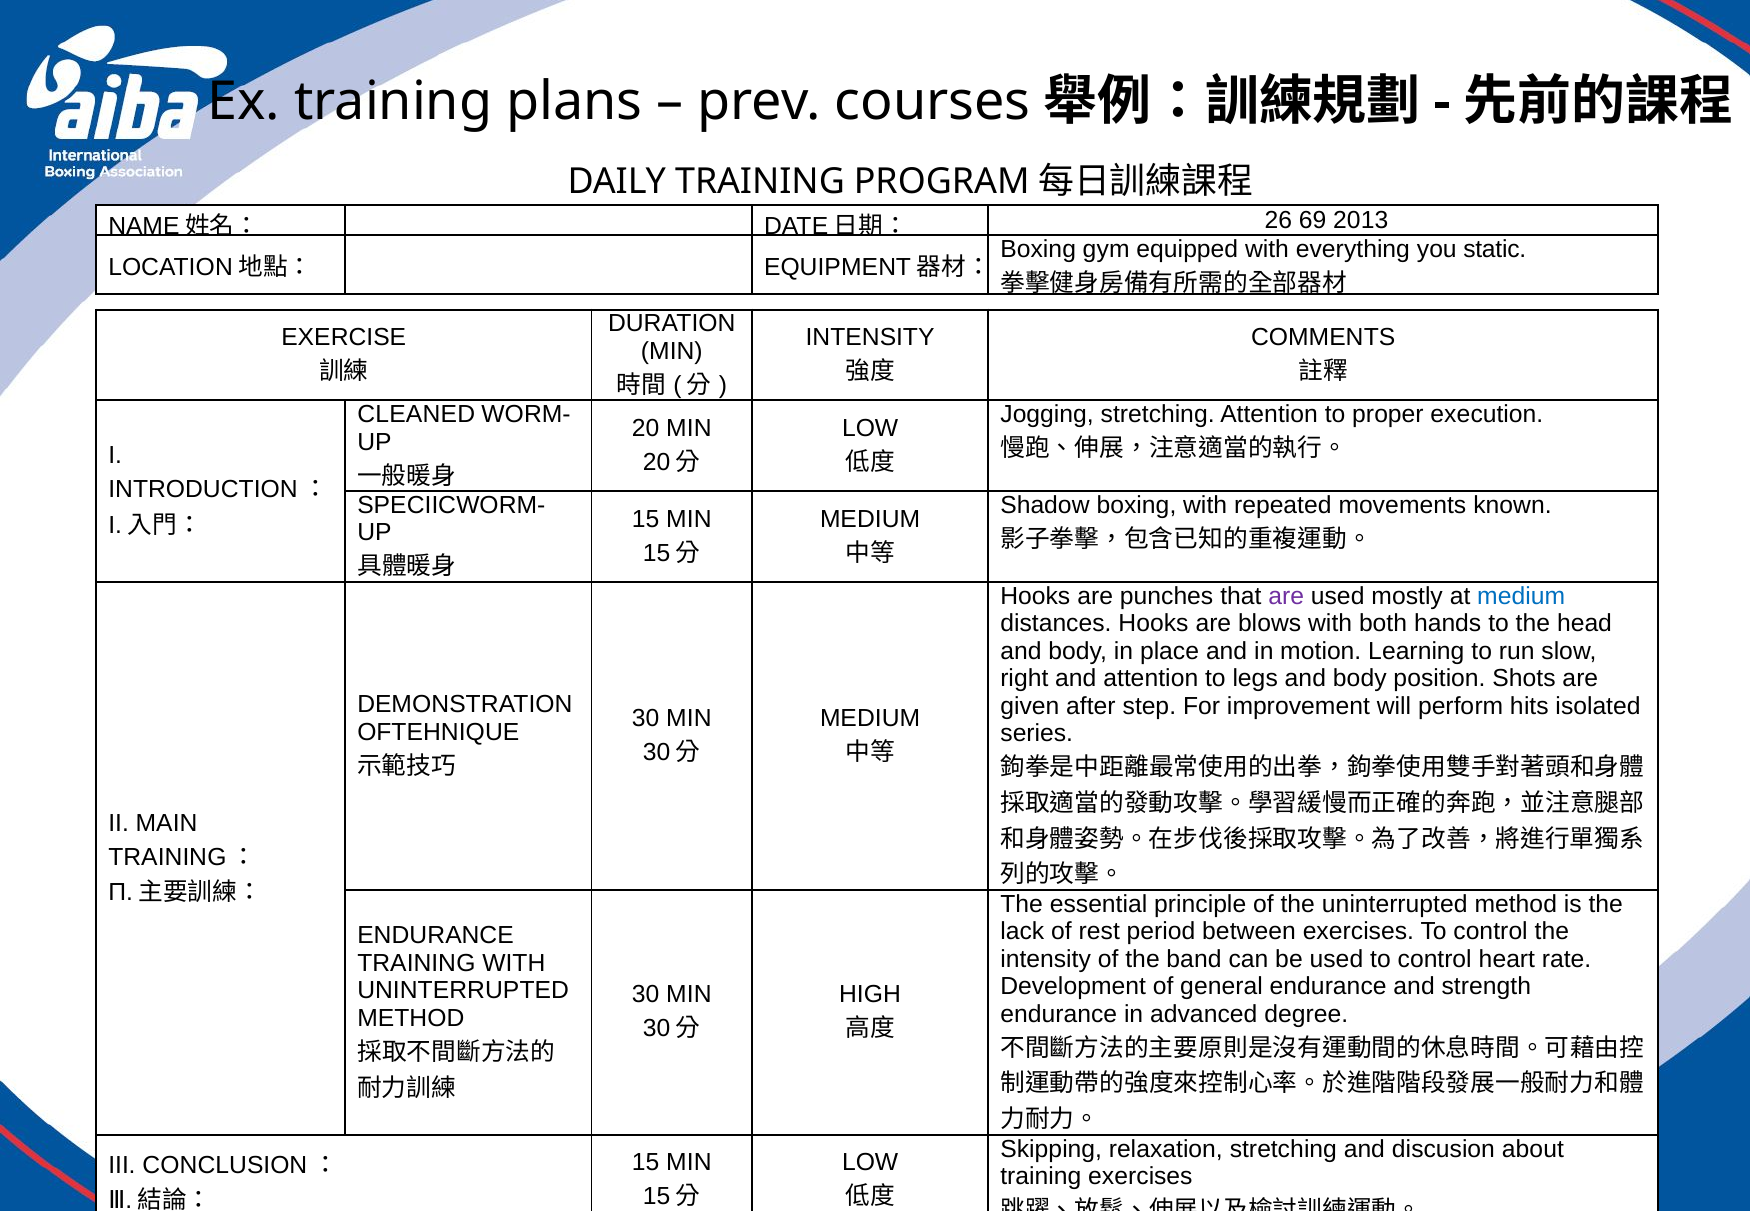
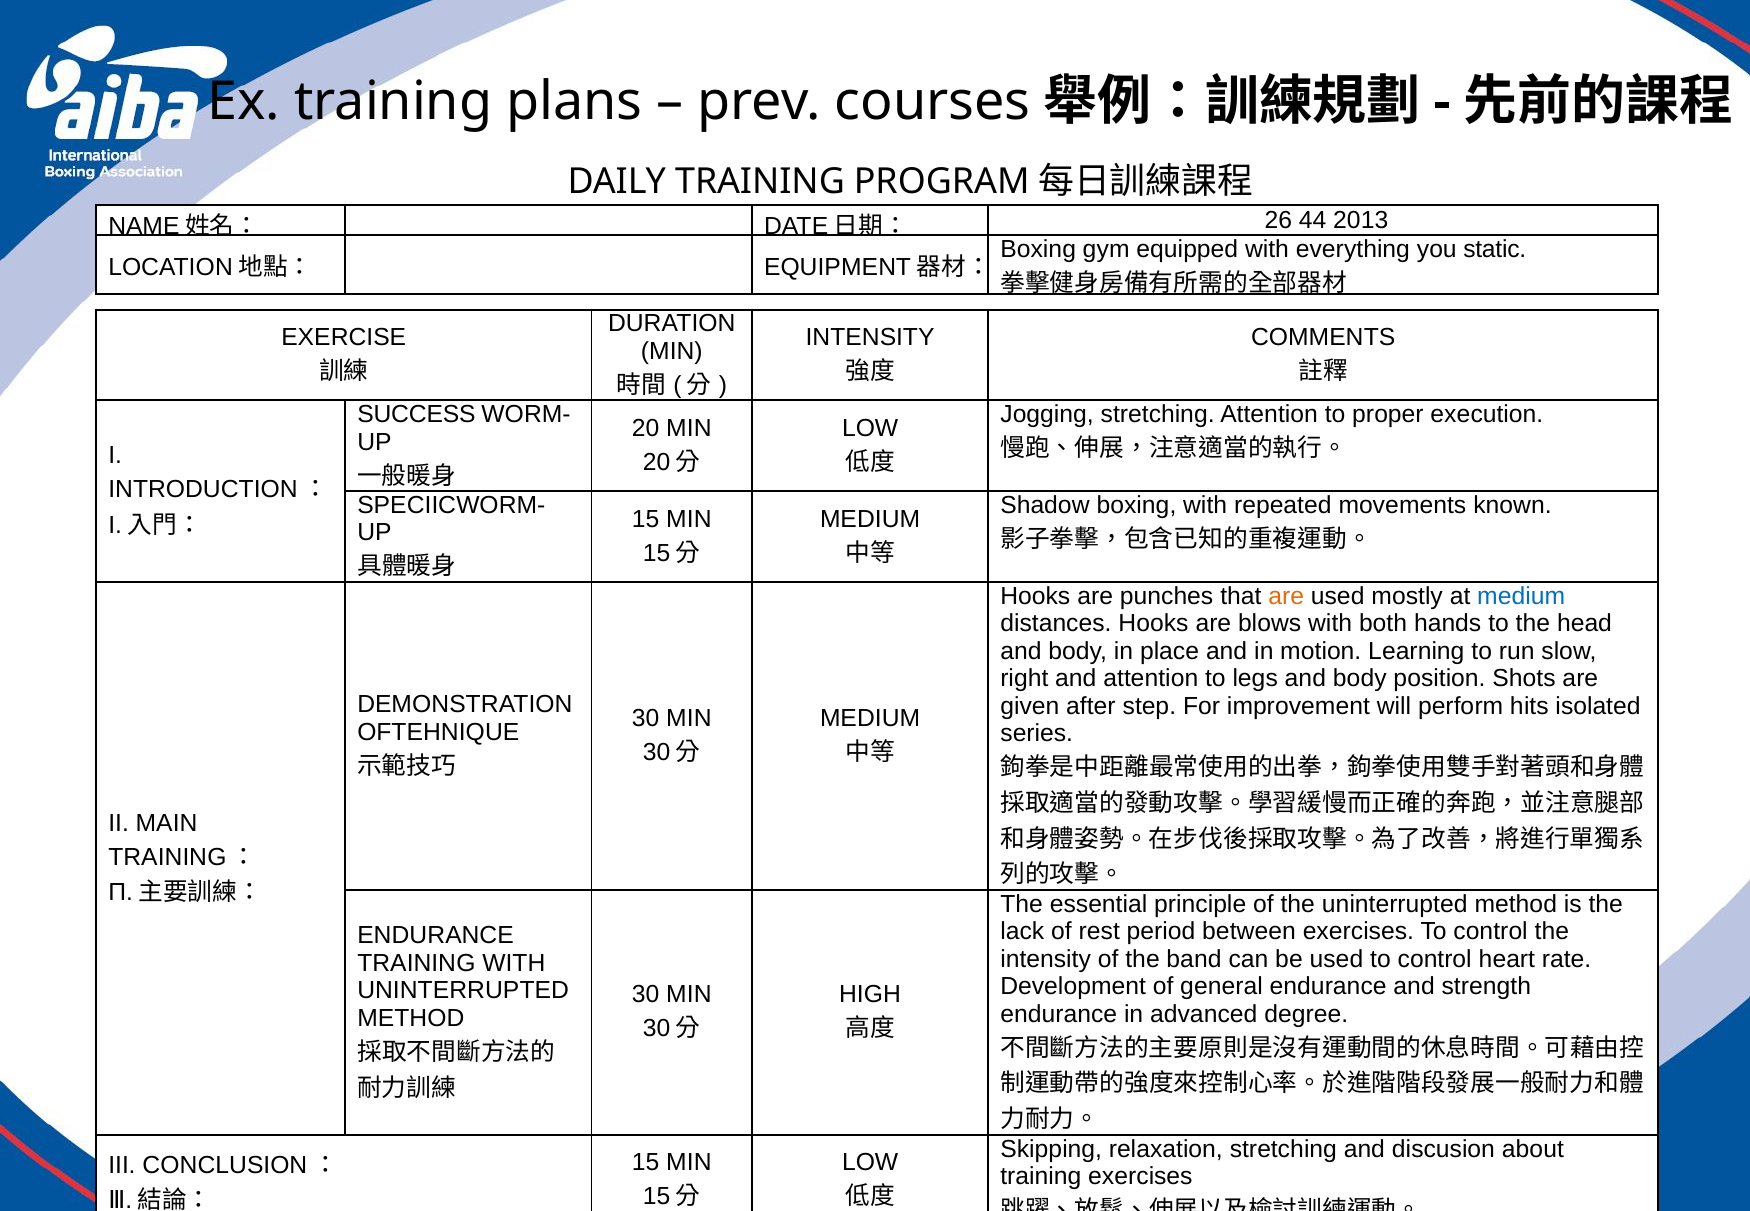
69: 69 -> 44
CLEANED: CLEANED -> SUCCESS
are at (1286, 596) colour: purple -> orange
